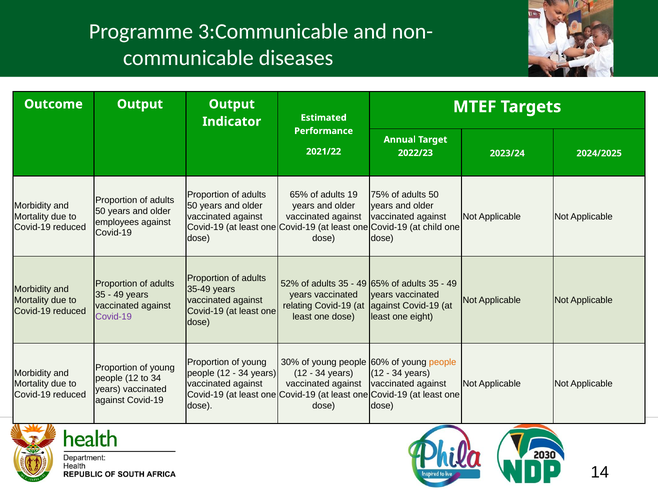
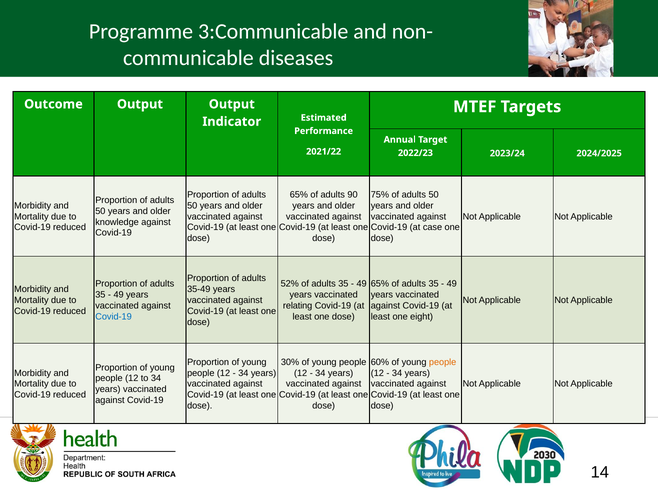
19: 19 -> 90
employees: employees -> knowledge
child: child -> case
Covid-19 at (114, 316) colour: purple -> blue
